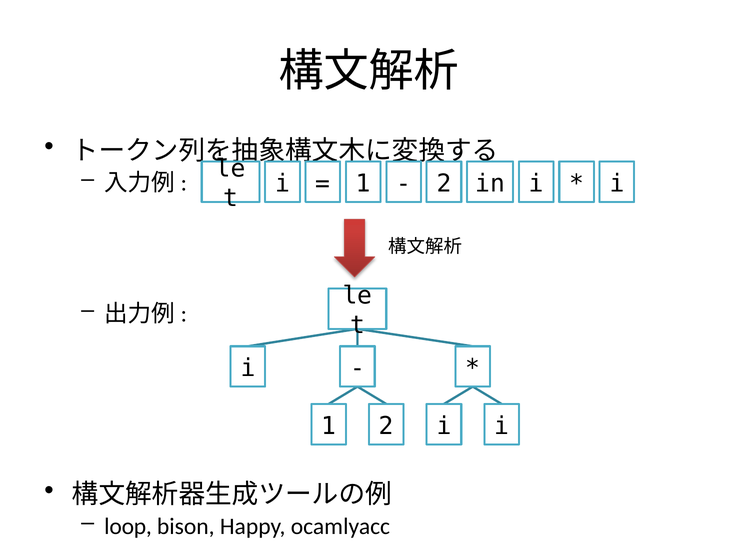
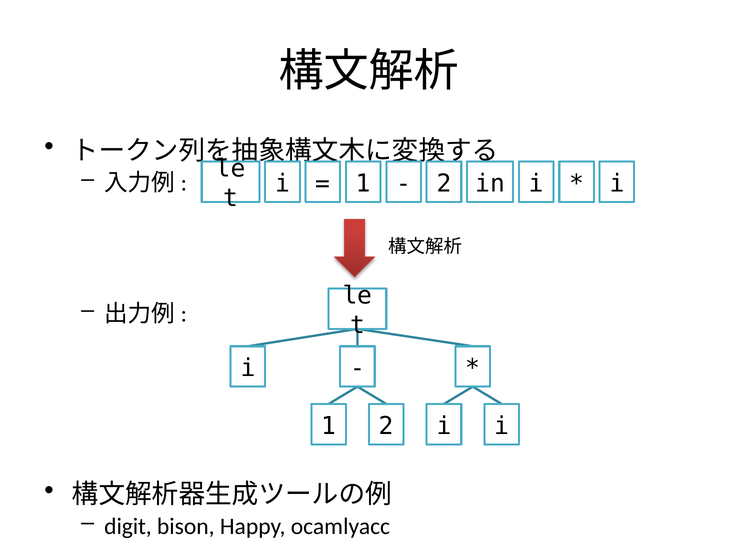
loop: loop -> digit
